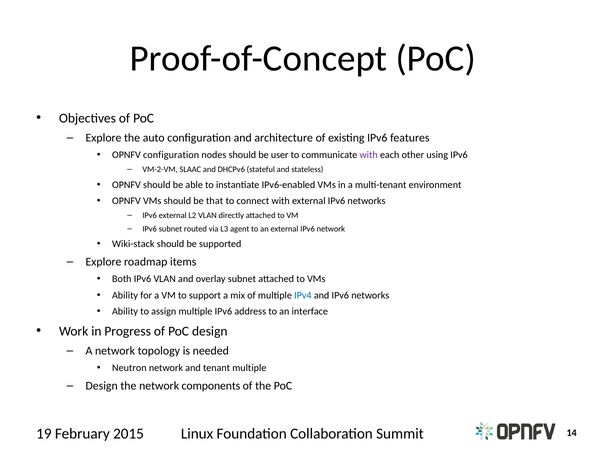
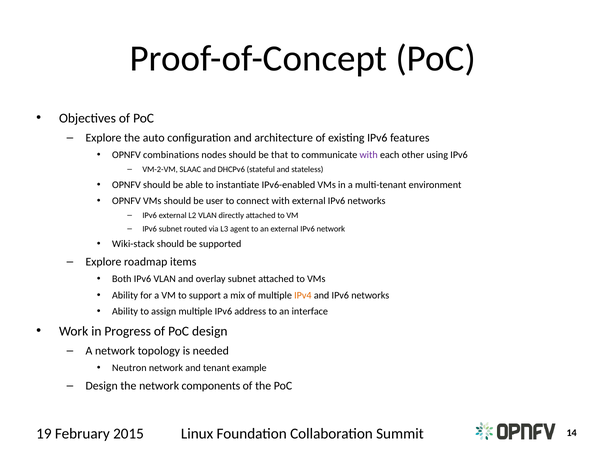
OPNFV configuration: configuration -> combinations
user: user -> that
that: that -> user
IPv4 colour: blue -> orange
tenant multiple: multiple -> example
